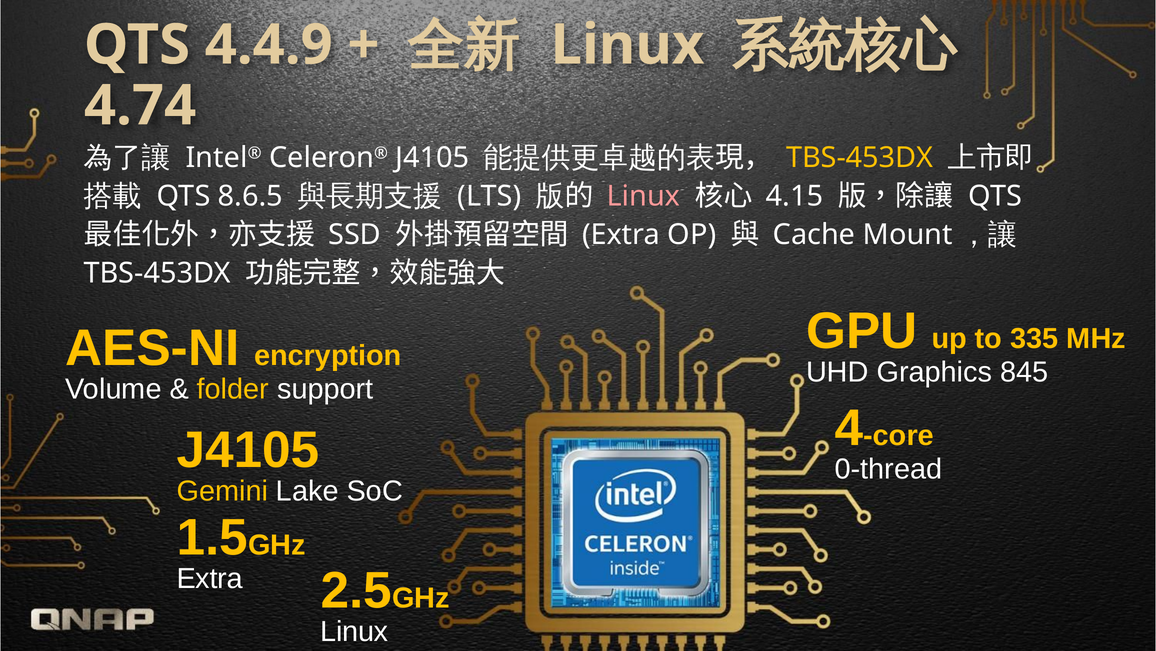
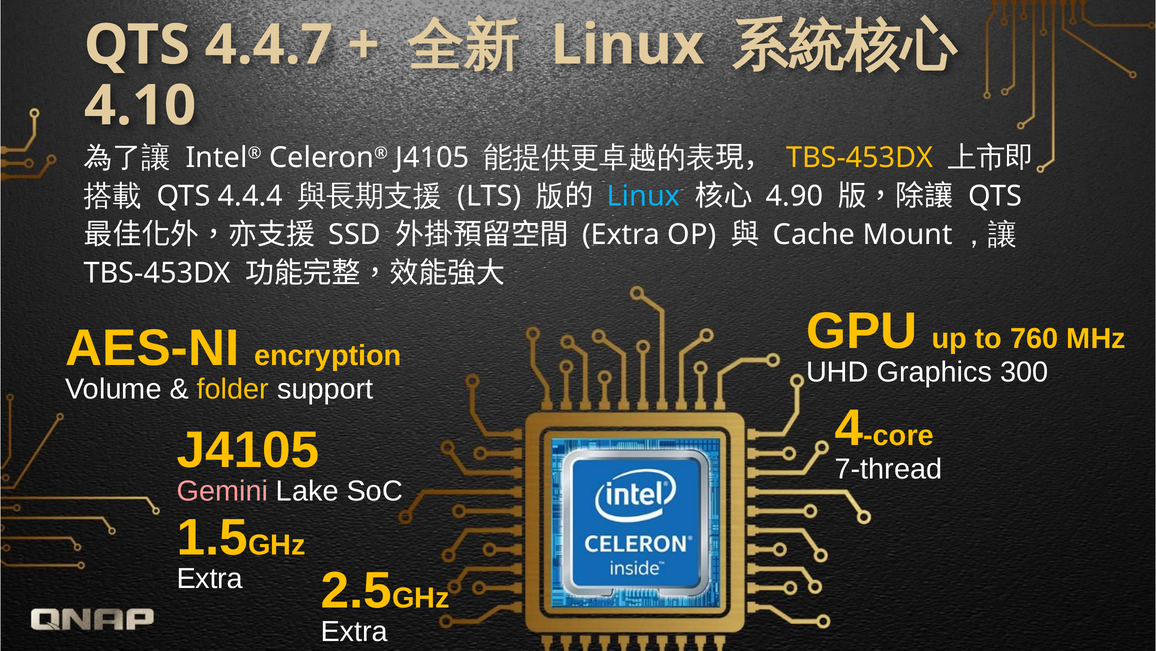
4.4.9: 4.4.9 -> 4.4.7
4.74: 4.74 -> 4.10
8.6.5: 8.6.5 -> 4.4.4
Linux at (643, 196) colour: pink -> light blue
4.15: 4.15 -> 4.90
335: 335 -> 760
845: 845 -> 300
0-thread: 0-thread -> 7-thread
Gemini colour: yellow -> pink
Linux at (354, 631): Linux -> Extra
